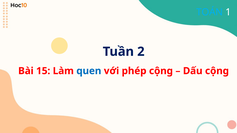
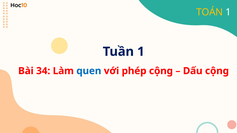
TOÁN colour: light blue -> yellow
Tuần 2: 2 -> 1
15: 15 -> 34
